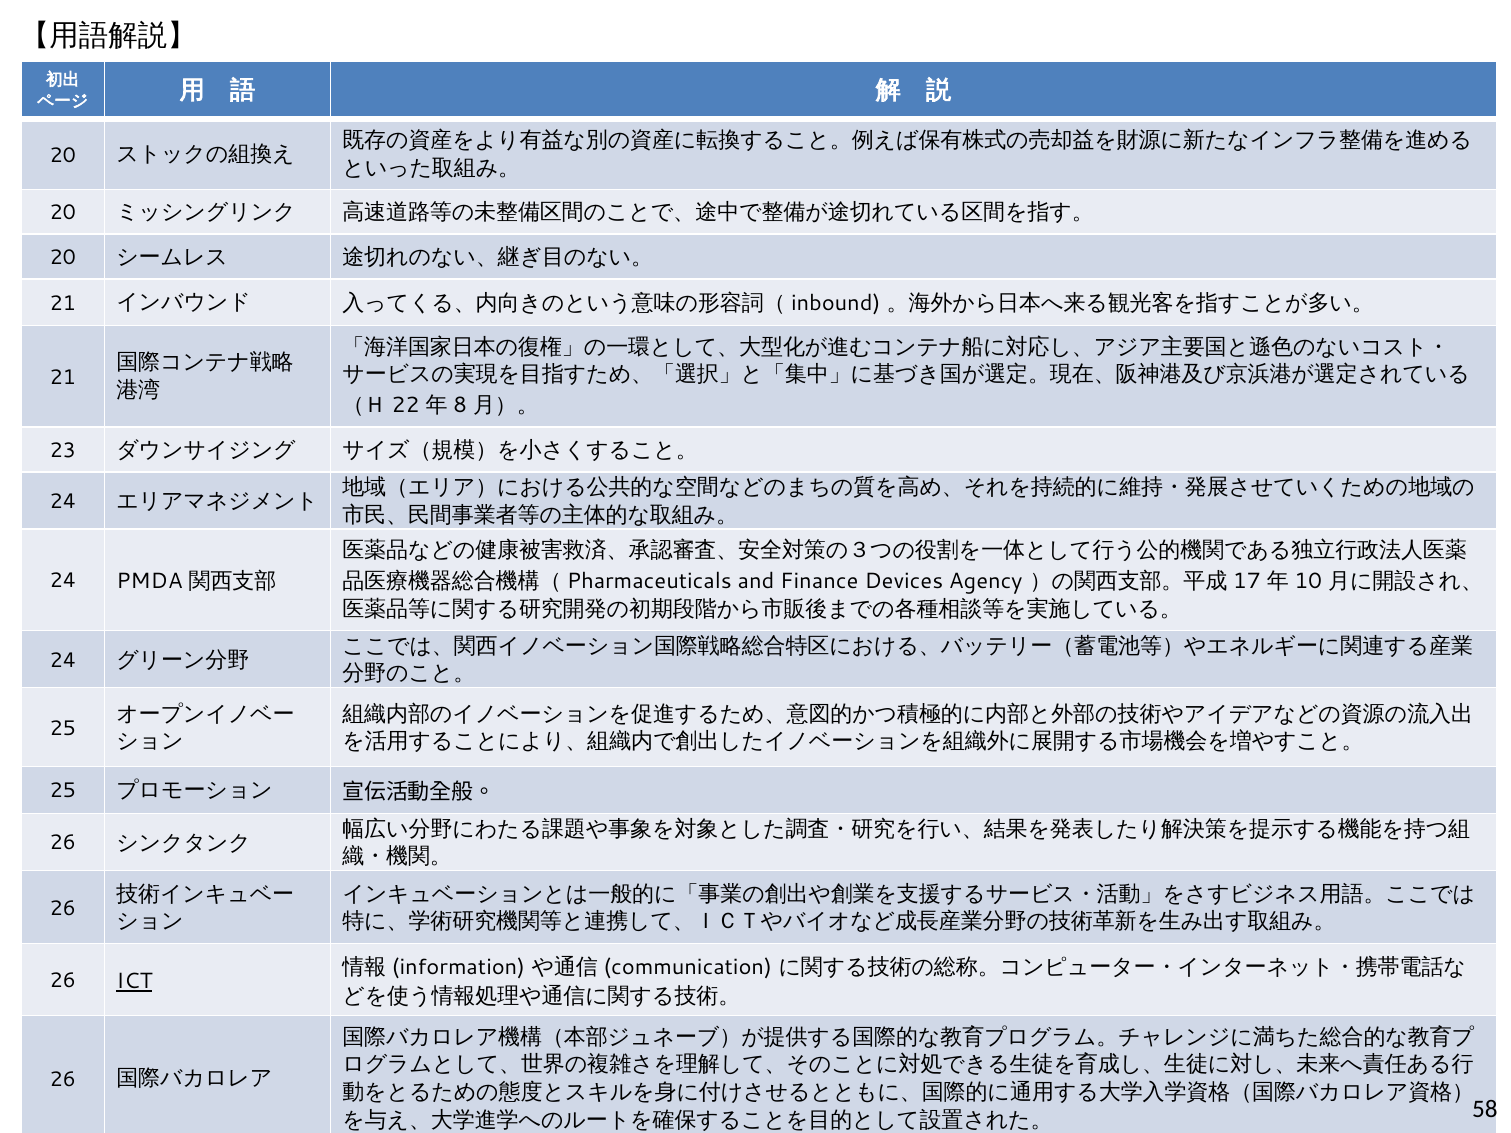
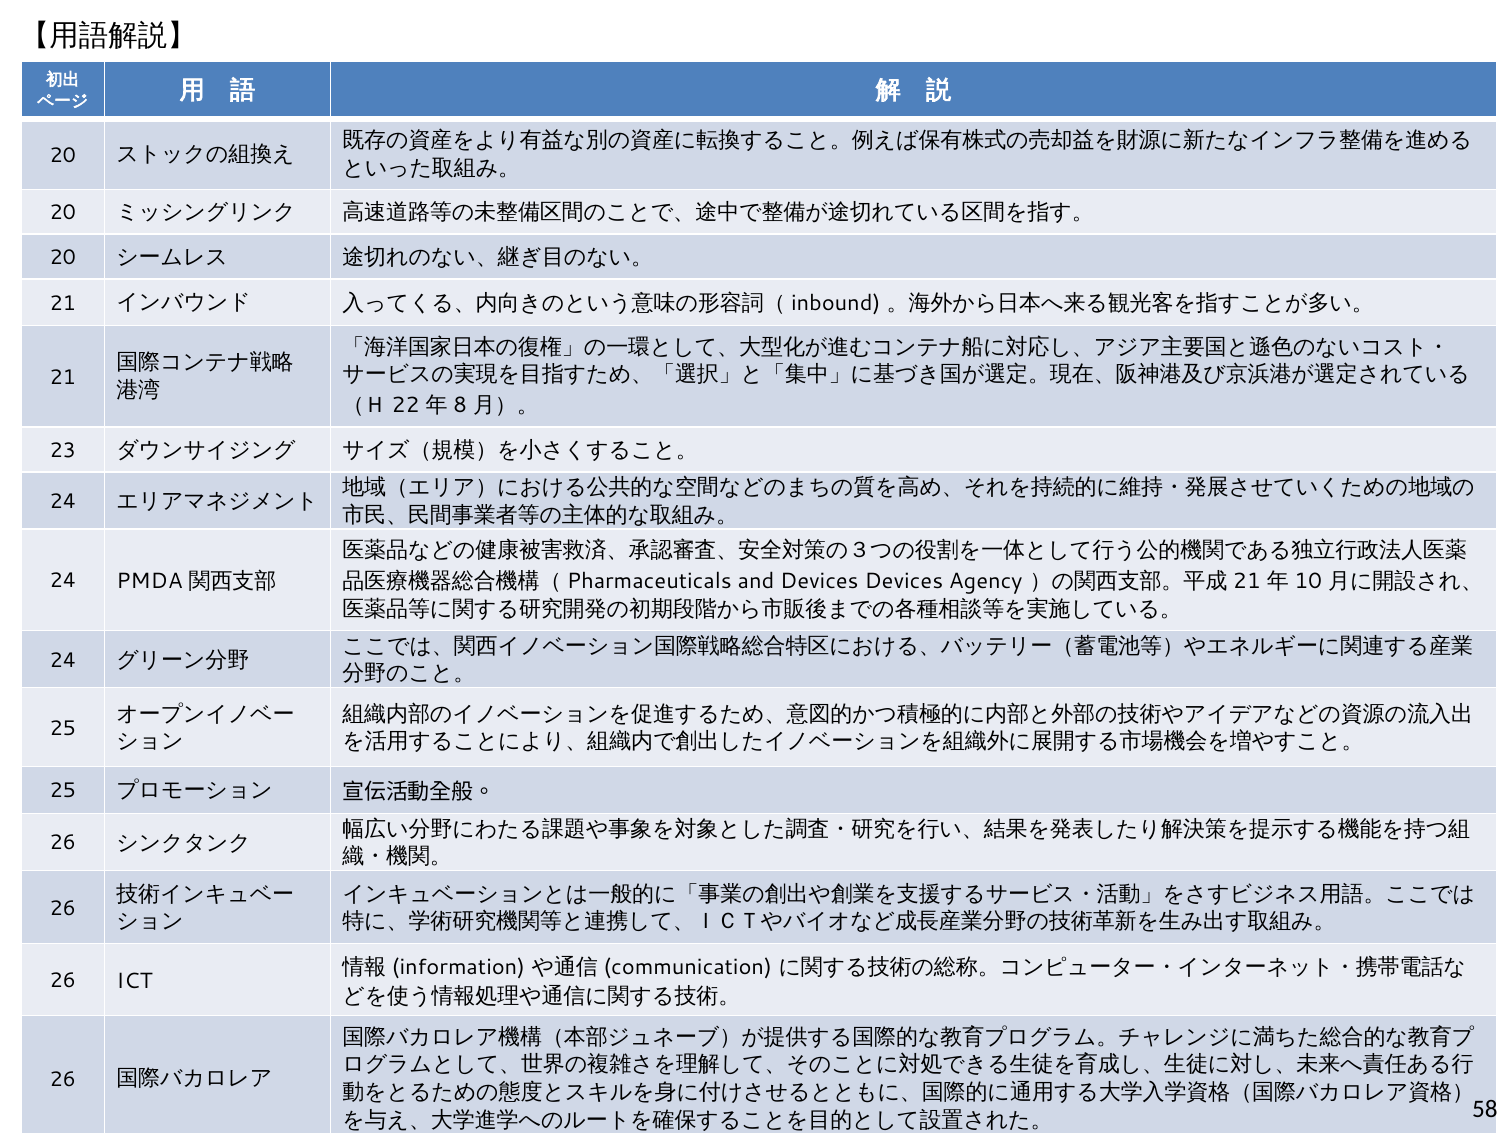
and Finance: Finance -> Devices
17 at (1247, 581): 17 -> 21
ICT underline: present -> none
